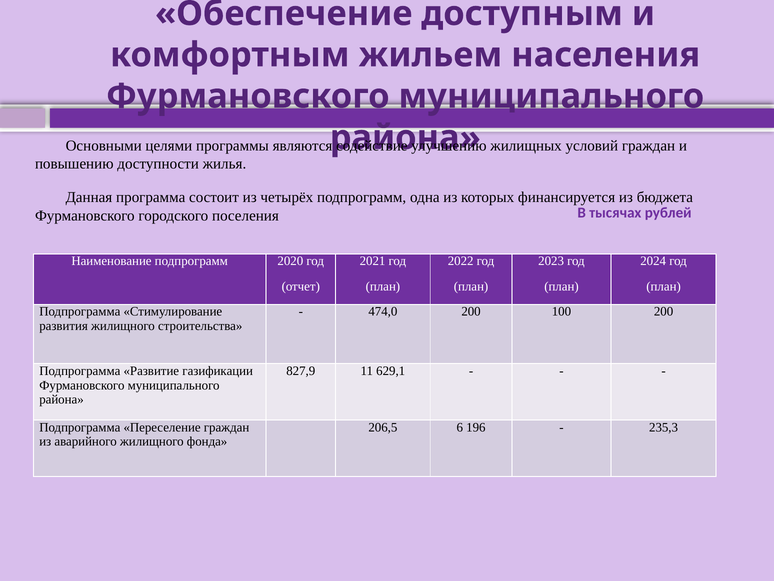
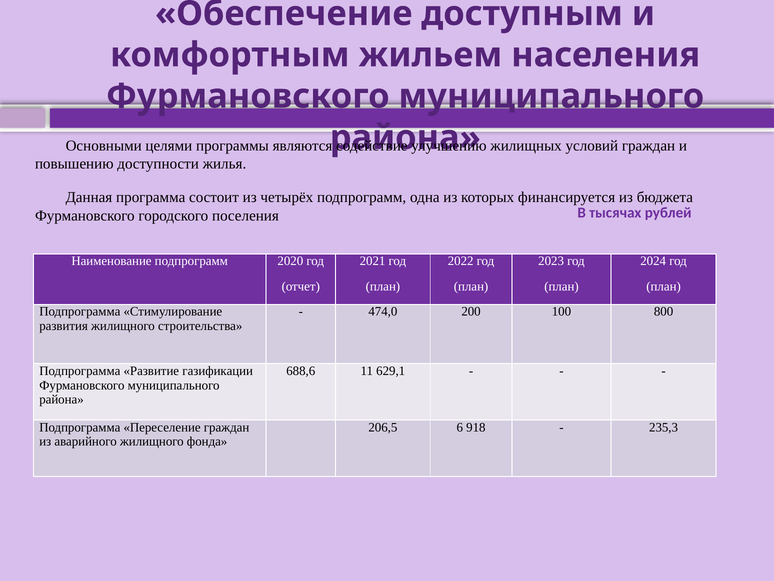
100 200: 200 -> 800
827,9: 827,9 -> 688,6
196: 196 -> 918
